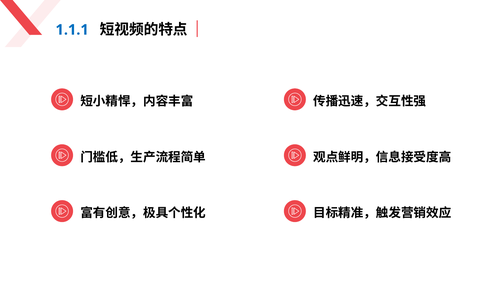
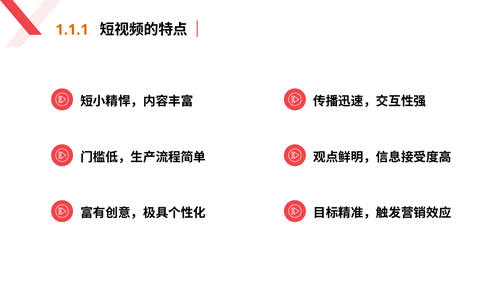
1.1.1 colour: blue -> orange
